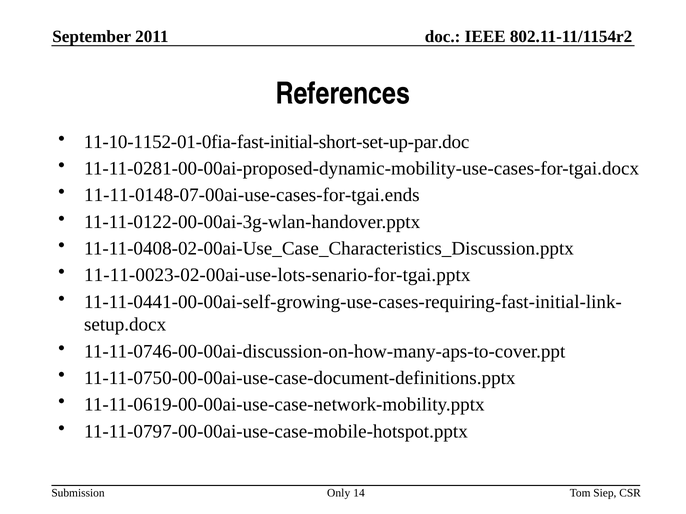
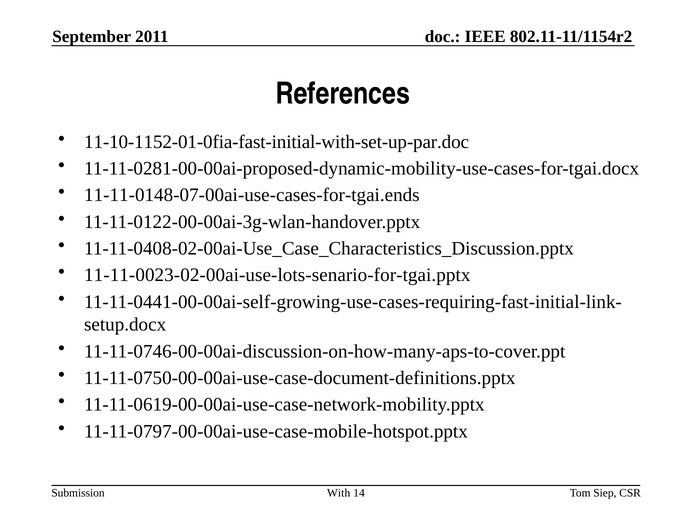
11-10-1152-01-0fia-fast-initial-short-set-up-par.doc: 11-10-1152-01-0fia-fast-initial-short-set-up-par.doc -> 11-10-1152-01-0fia-fast-initial-with-set-up-par.doc
Only: Only -> With
